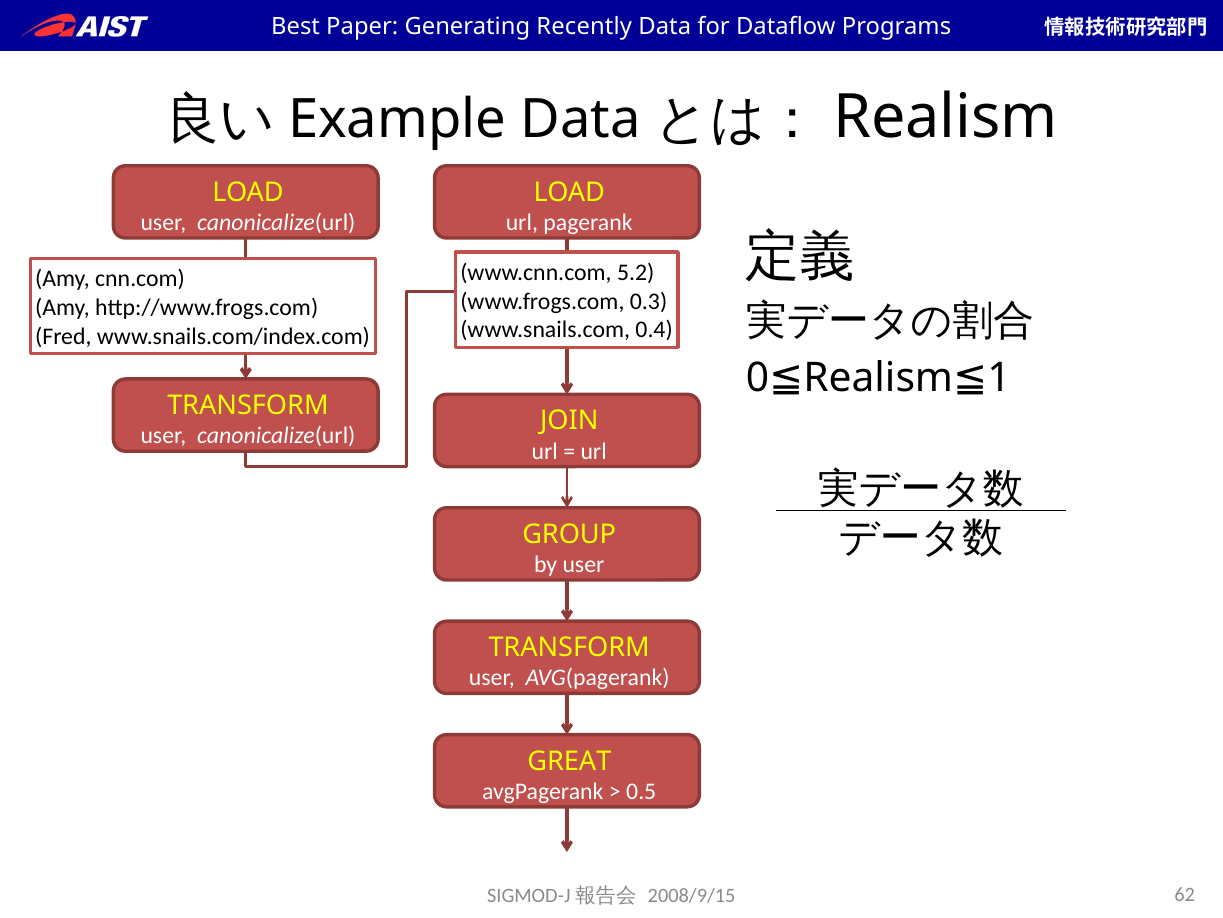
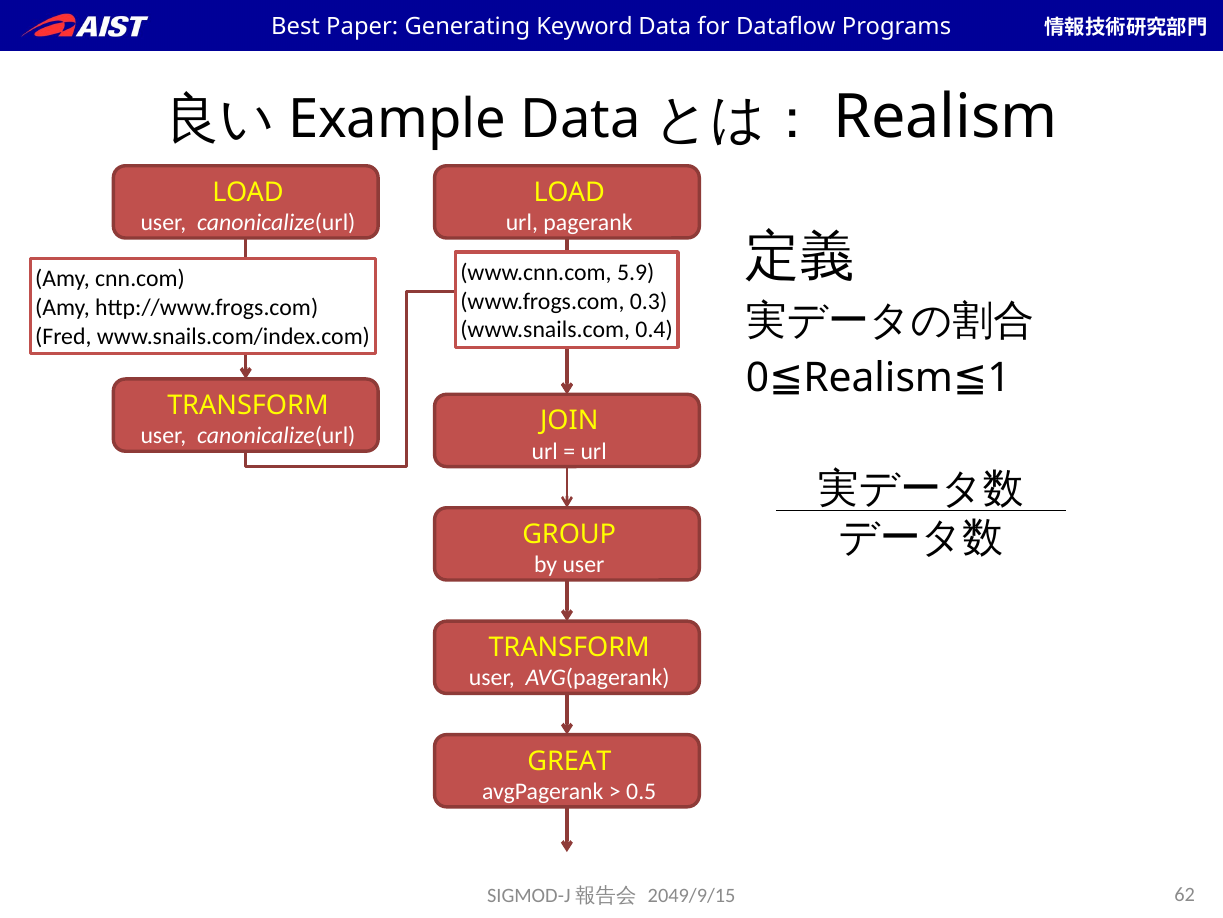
Recently: Recently -> Keyword
5.2: 5.2 -> 5.9
2008/9/15: 2008/9/15 -> 2049/9/15
